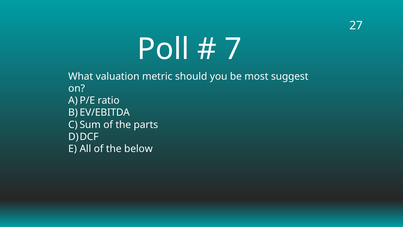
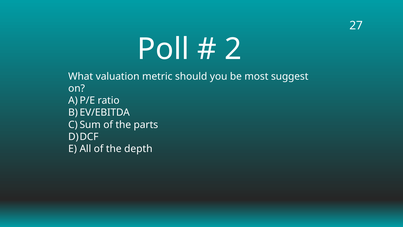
7: 7 -> 2
below: below -> depth
